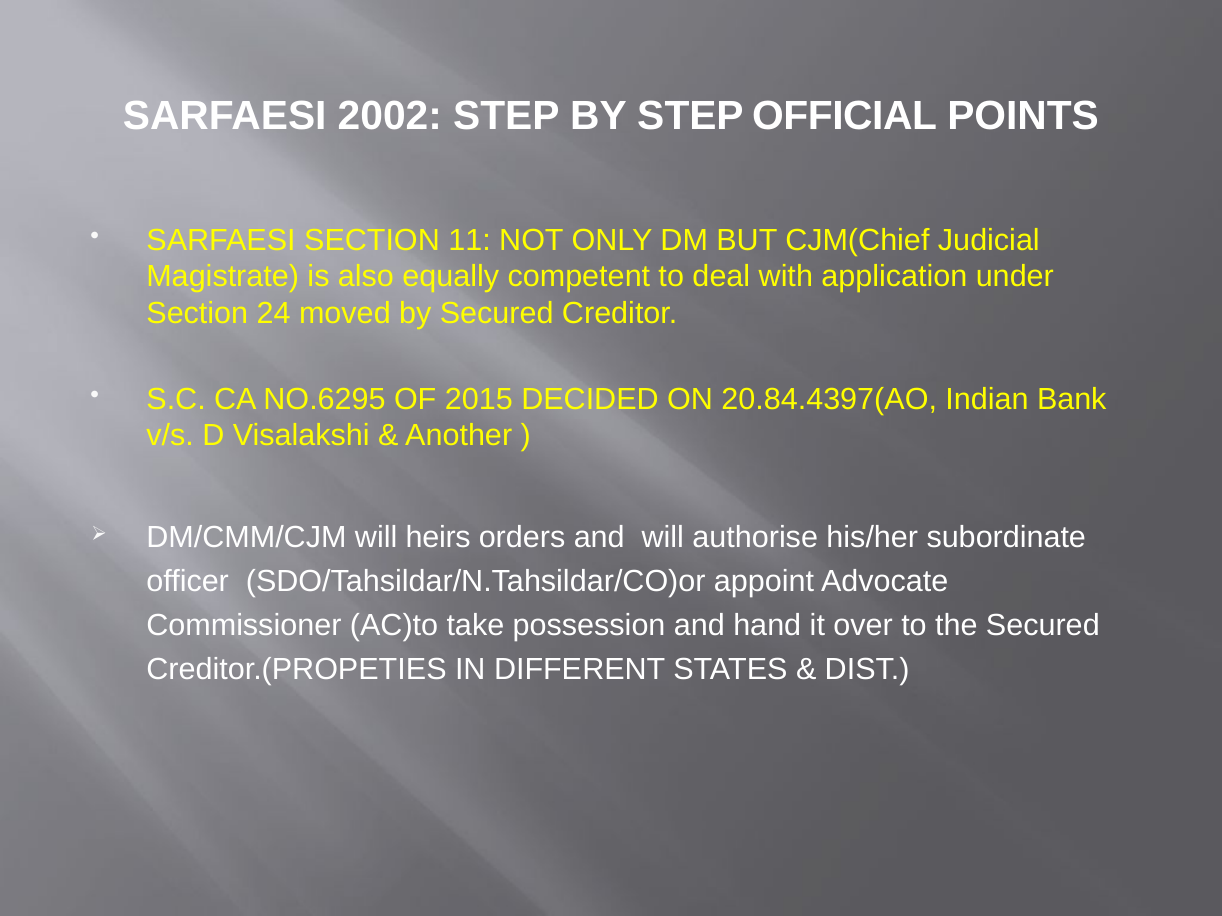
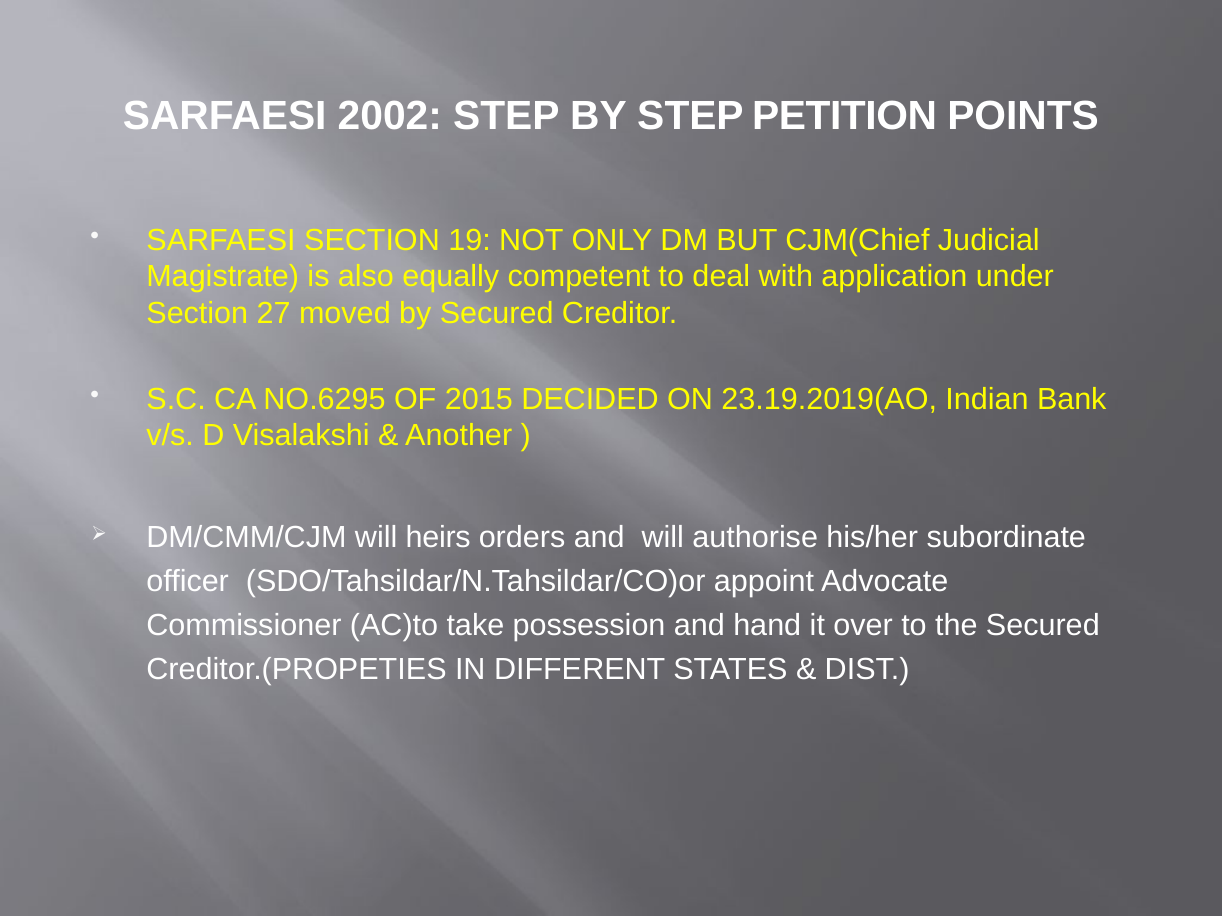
OFFICIAL: OFFICIAL -> PETITION
11: 11 -> 19
24: 24 -> 27
20.84.4397(AO: 20.84.4397(AO -> 23.19.2019(AO
